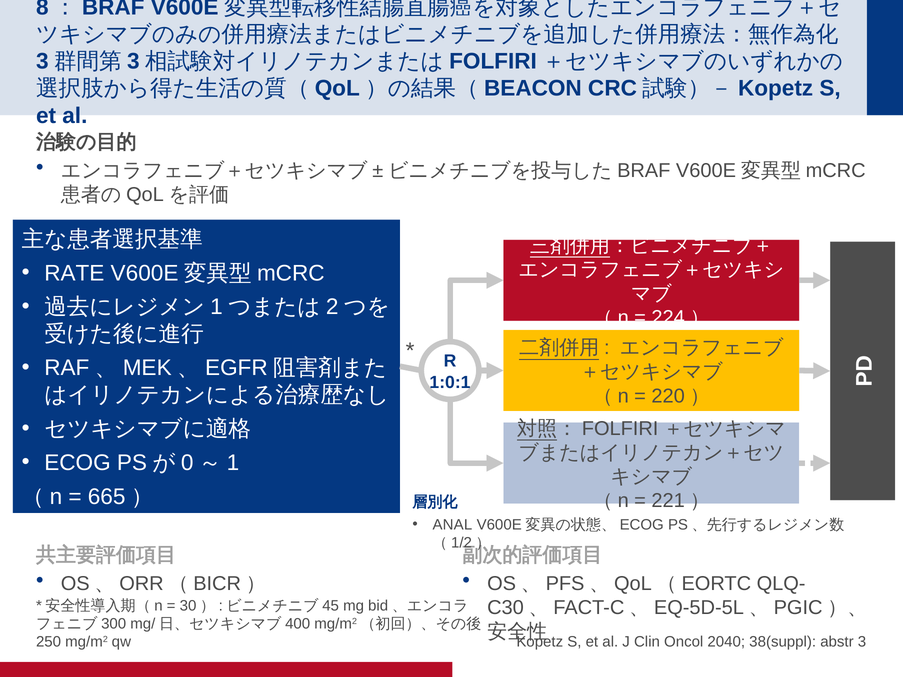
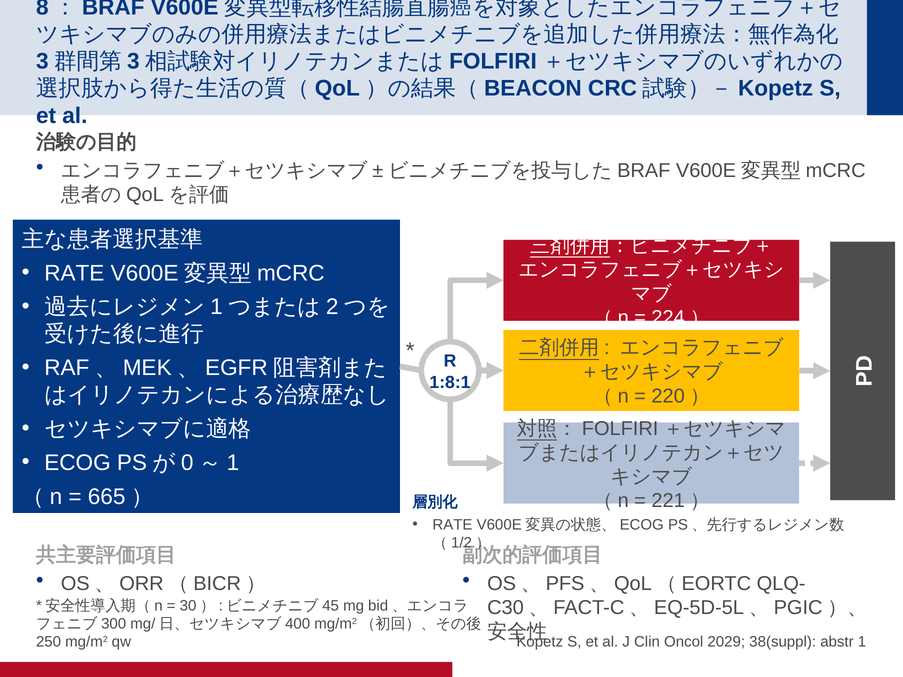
1:0:1: 1:0:1 -> 1:8:1
ANAL at (452, 525): ANAL -> RATE
2040: 2040 -> 2029
3: 3 -> 1
